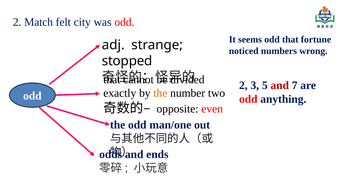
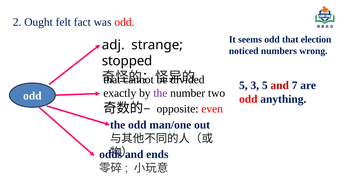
Match: Match -> Ought
city: city -> fact
fortune: fortune -> election
2 at (243, 85): 2 -> 5
the at (160, 93) colour: orange -> purple
